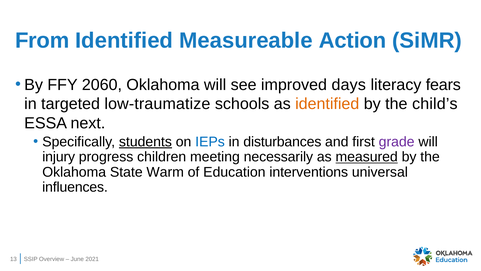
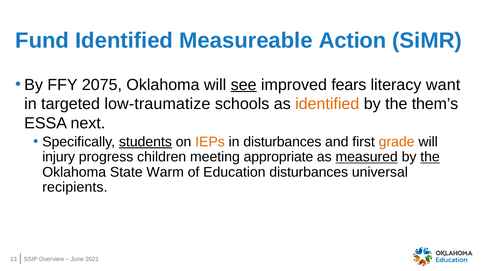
From: From -> Fund
2060: 2060 -> 2075
see underline: none -> present
days: days -> fears
fears: fears -> want
child’s: child’s -> them’s
IEPs colour: blue -> orange
grade colour: purple -> orange
necessarily: necessarily -> appropriate
the at (430, 157) underline: none -> present
Education interventions: interventions -> disturbances
influences: influences -> recipients
